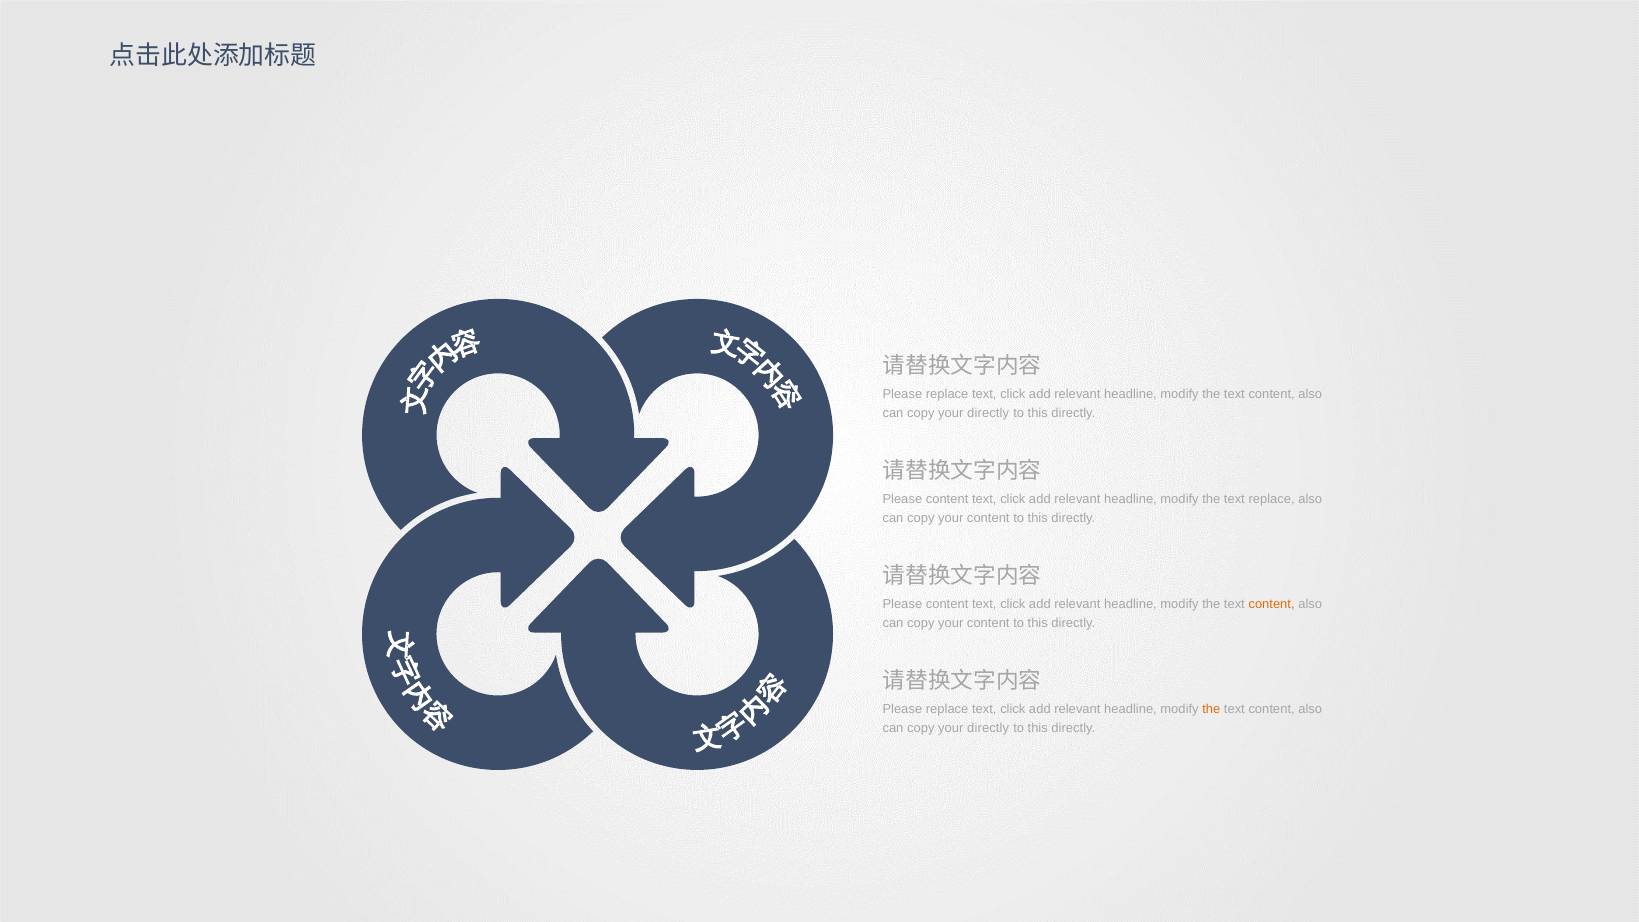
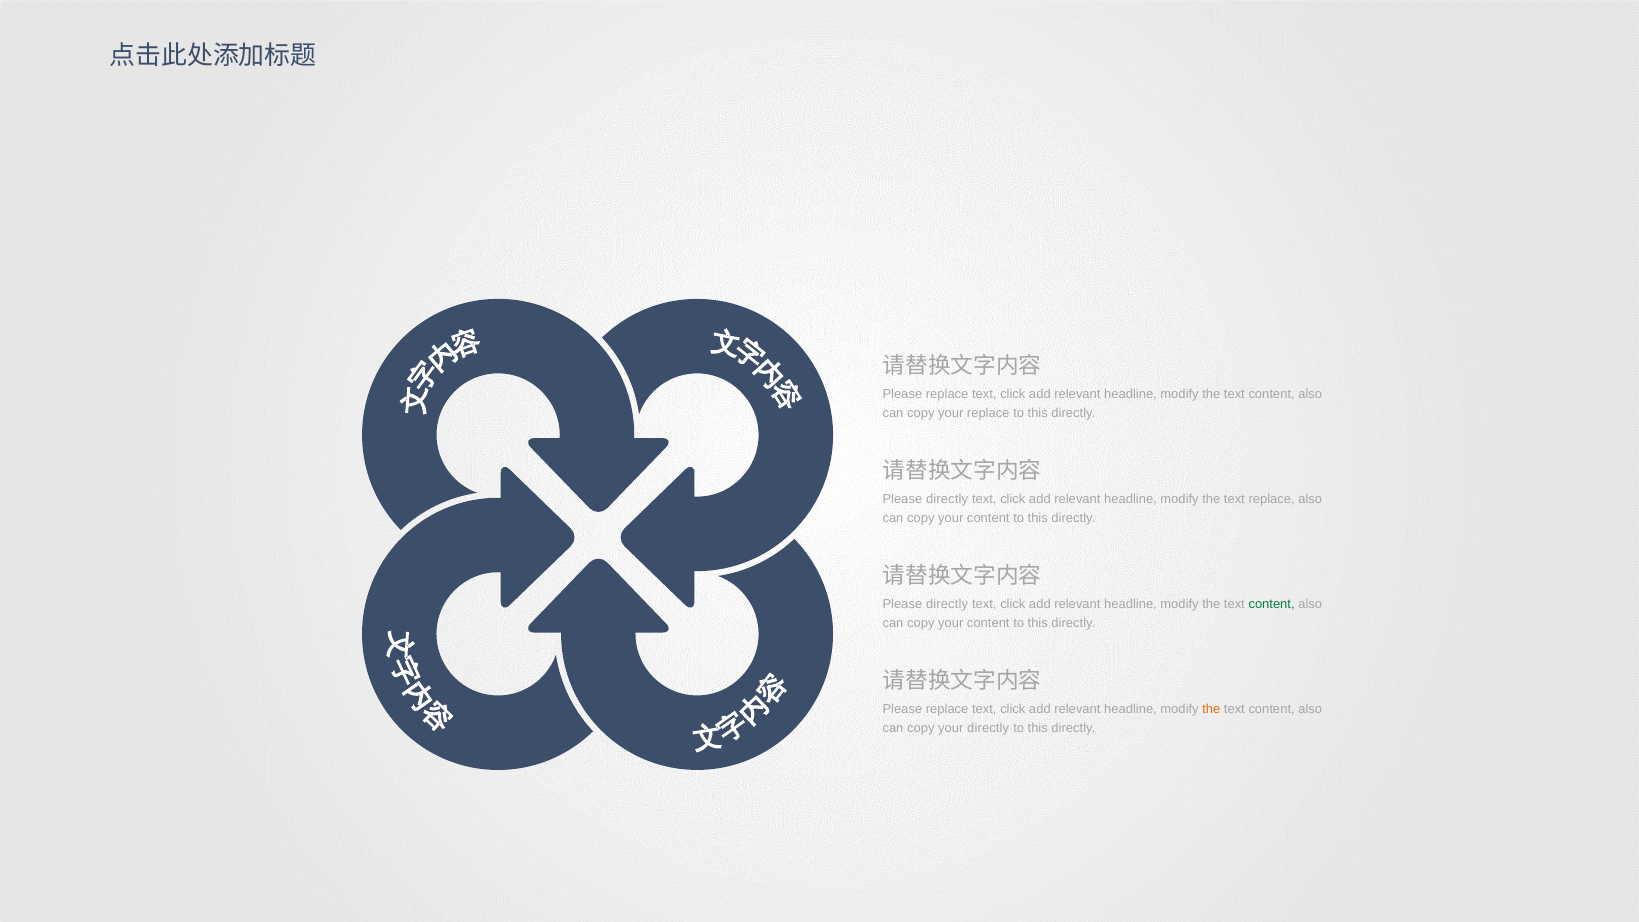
directly at (988, 413): directly -> replace
content at (947, 499): content -> directly
content at (947, 604): content -> directly
content at (1272, 604) colour: orange -> green
